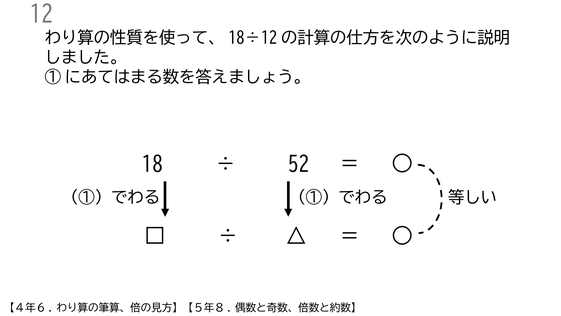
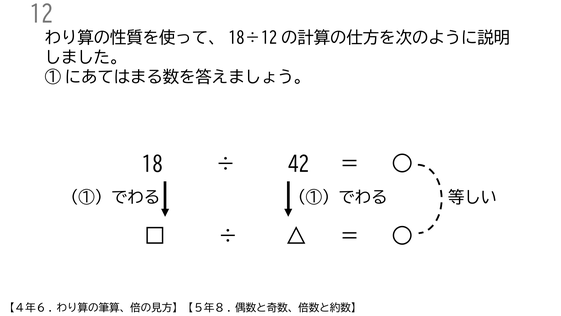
52: 52 -> 42
